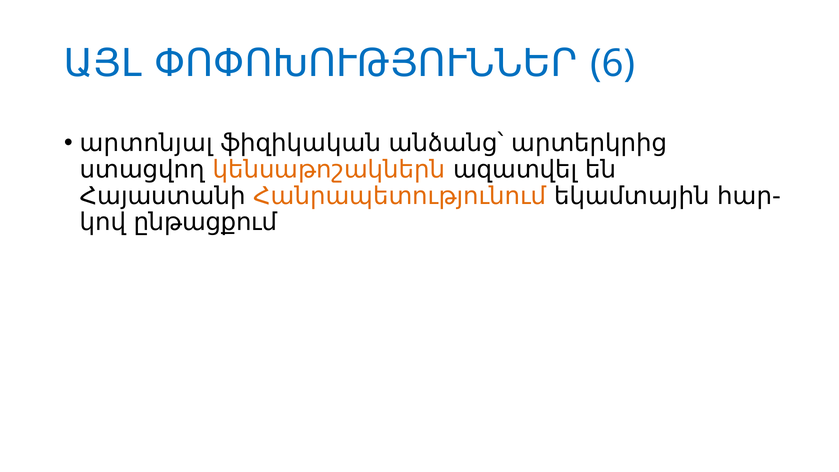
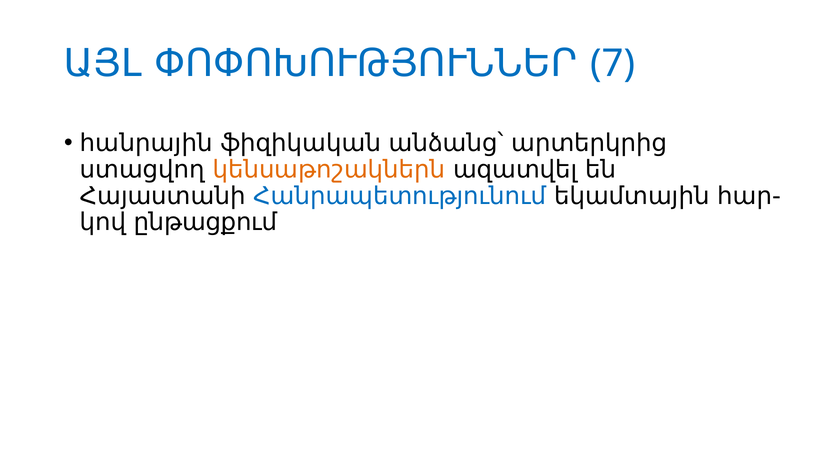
6: 6 -> 7
արտոնյալ: արտոնյալ -> հանրային
Հանրապետությունում colour: orange -> blue
